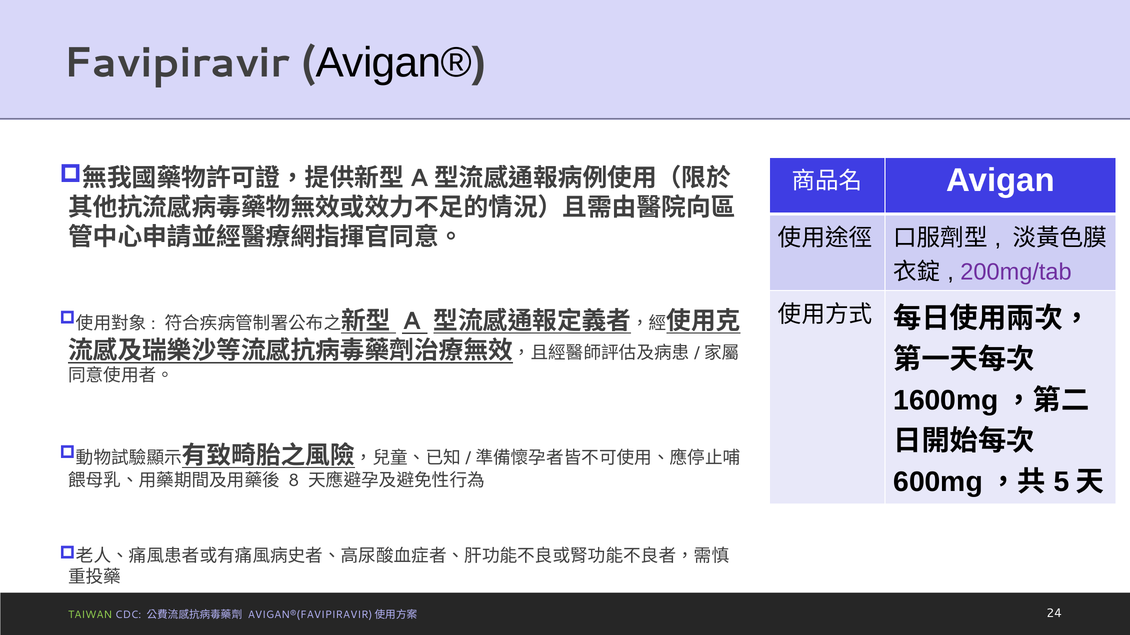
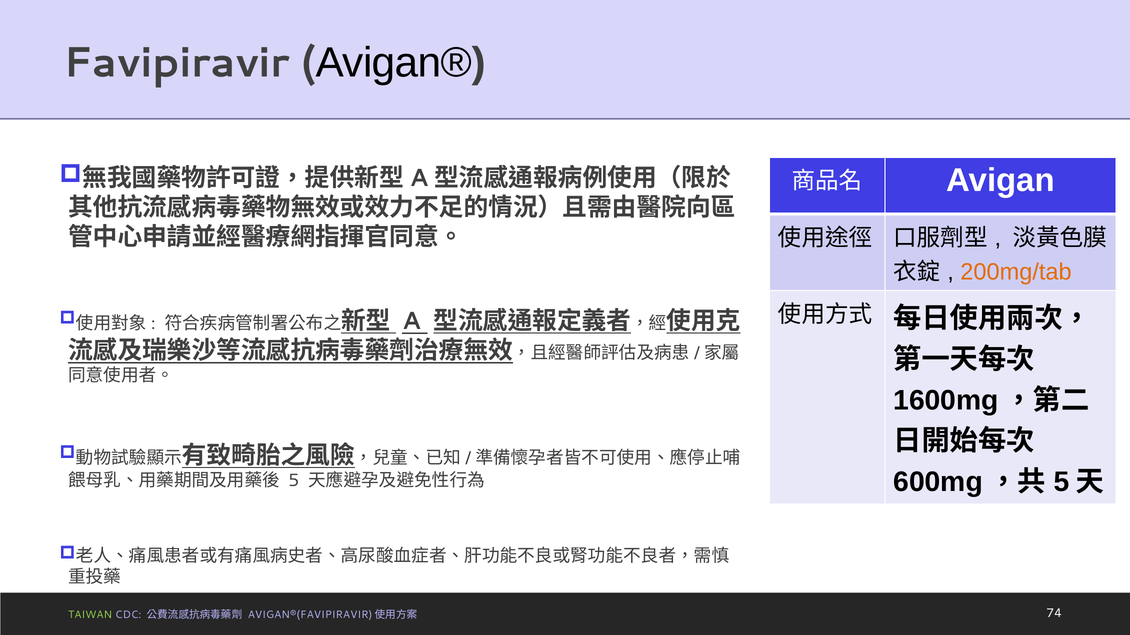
200mg/tab colour: purple -> orange
8: 8 -> 5
24: 24 -> 74
